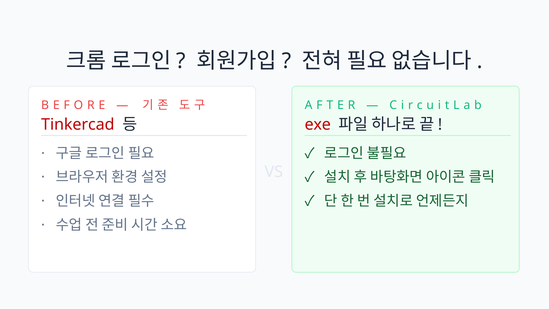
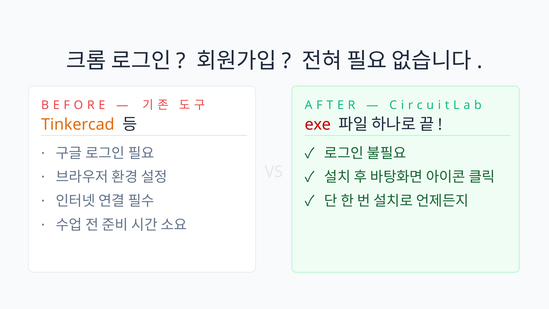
Tinkercad colour: red -> orange
